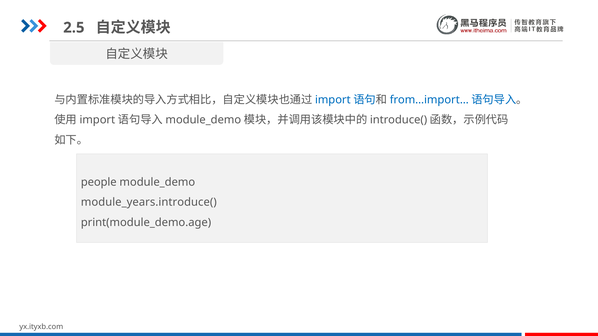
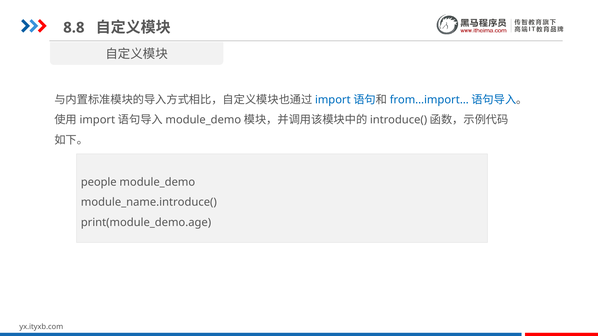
2.5: 2.5 -> 8.8
module_years.introduce(: module_years.introduce( -> module_name.introduce(
